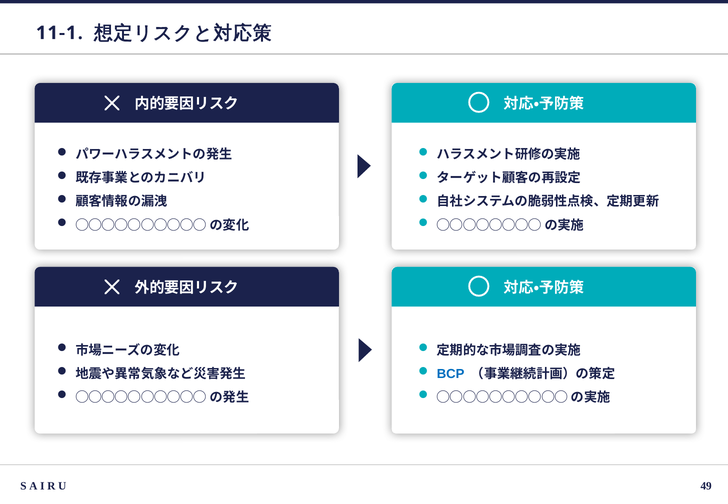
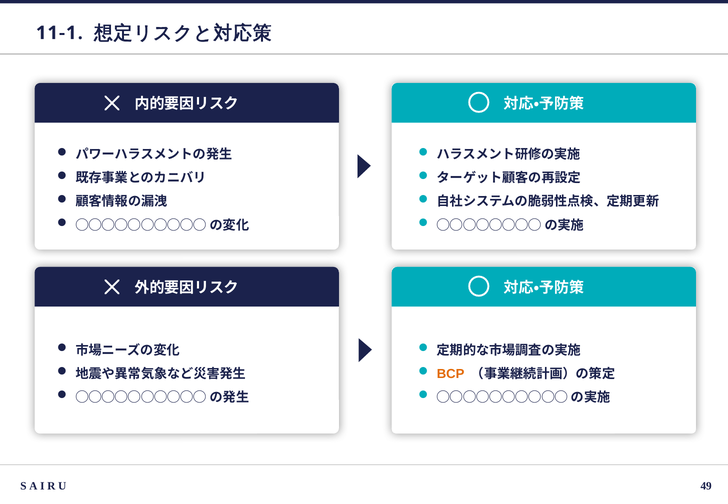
BCP colour: blue -> orange
